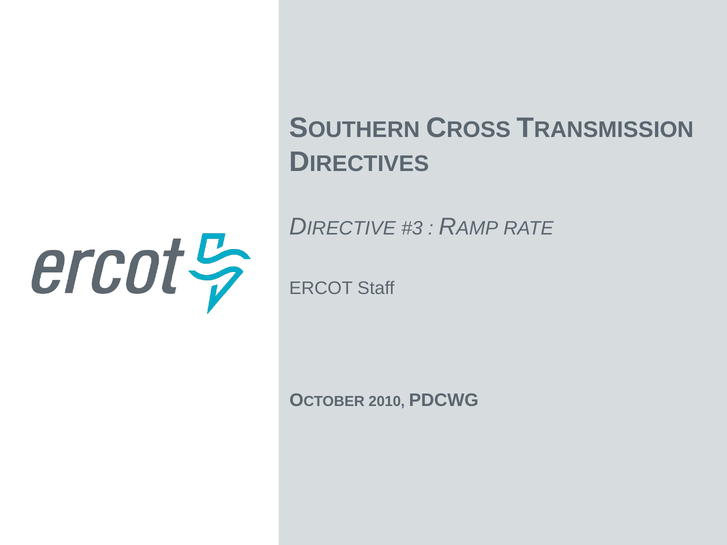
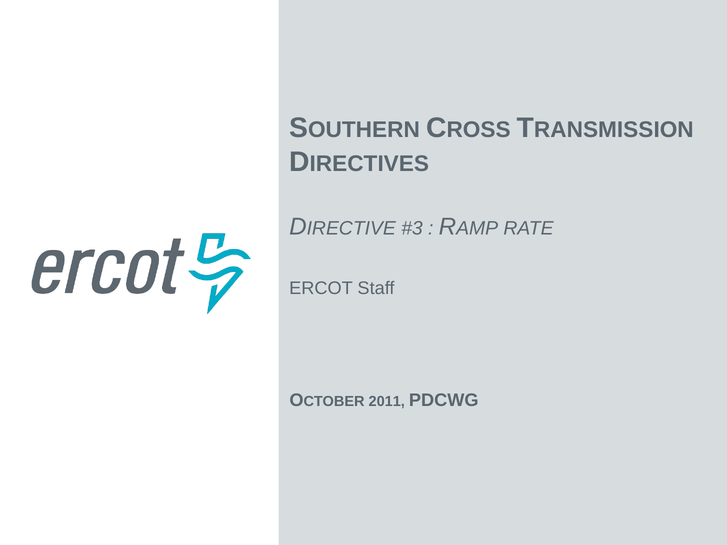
2010: 2010 -> 2011
